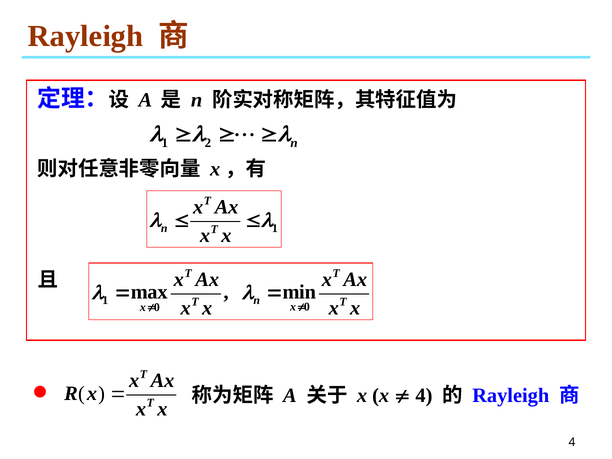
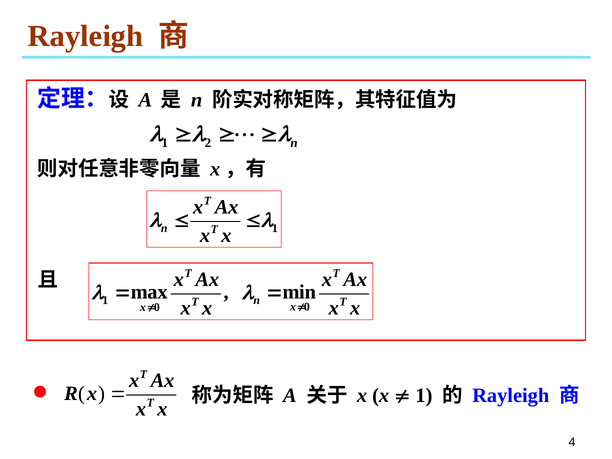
4 at (424, 396): 4 -> 1
